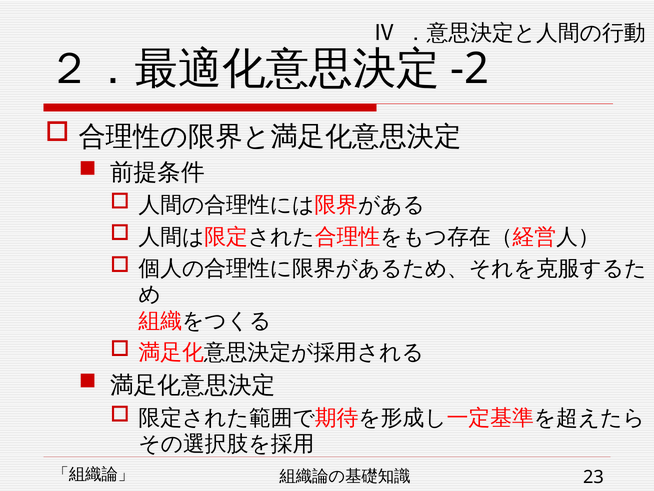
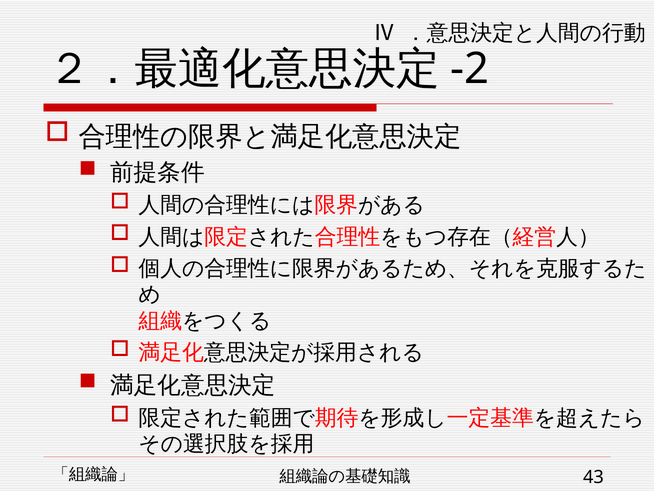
23: 23 -> 43
